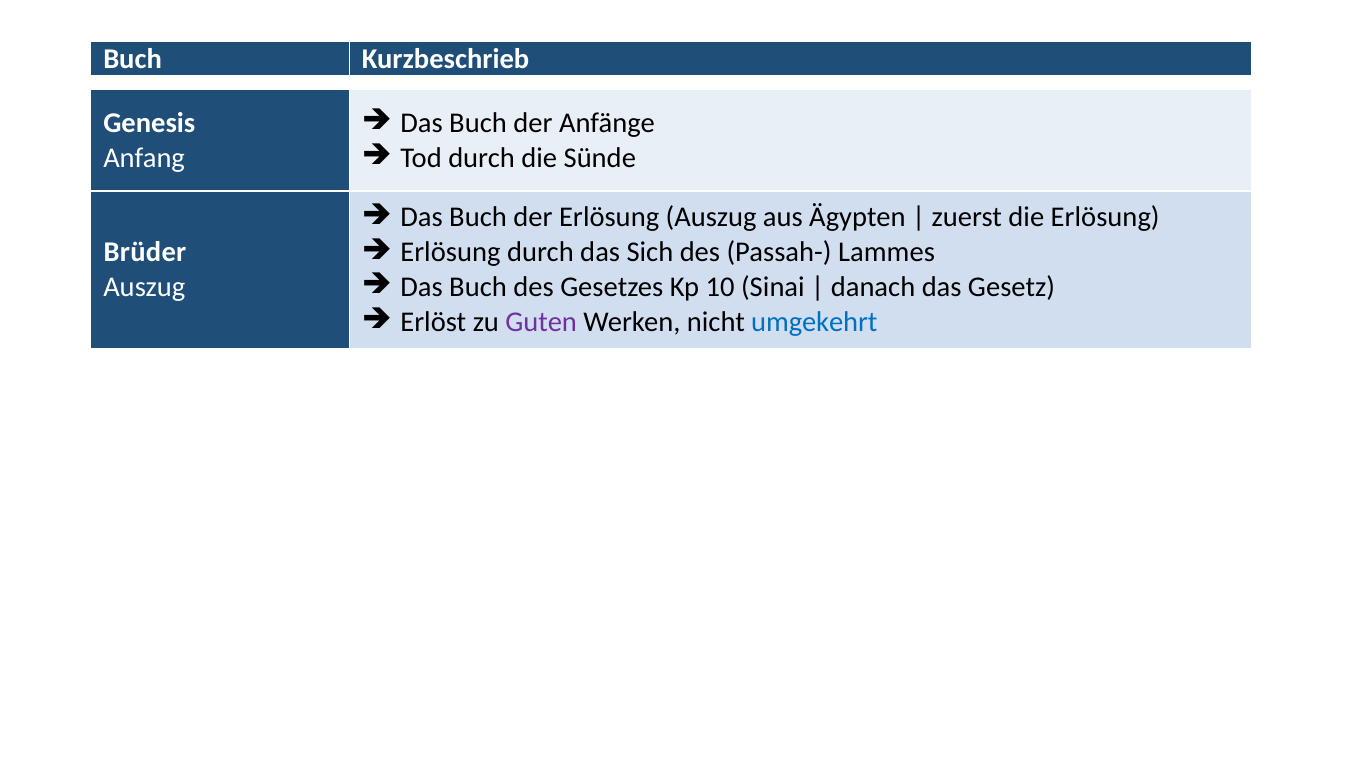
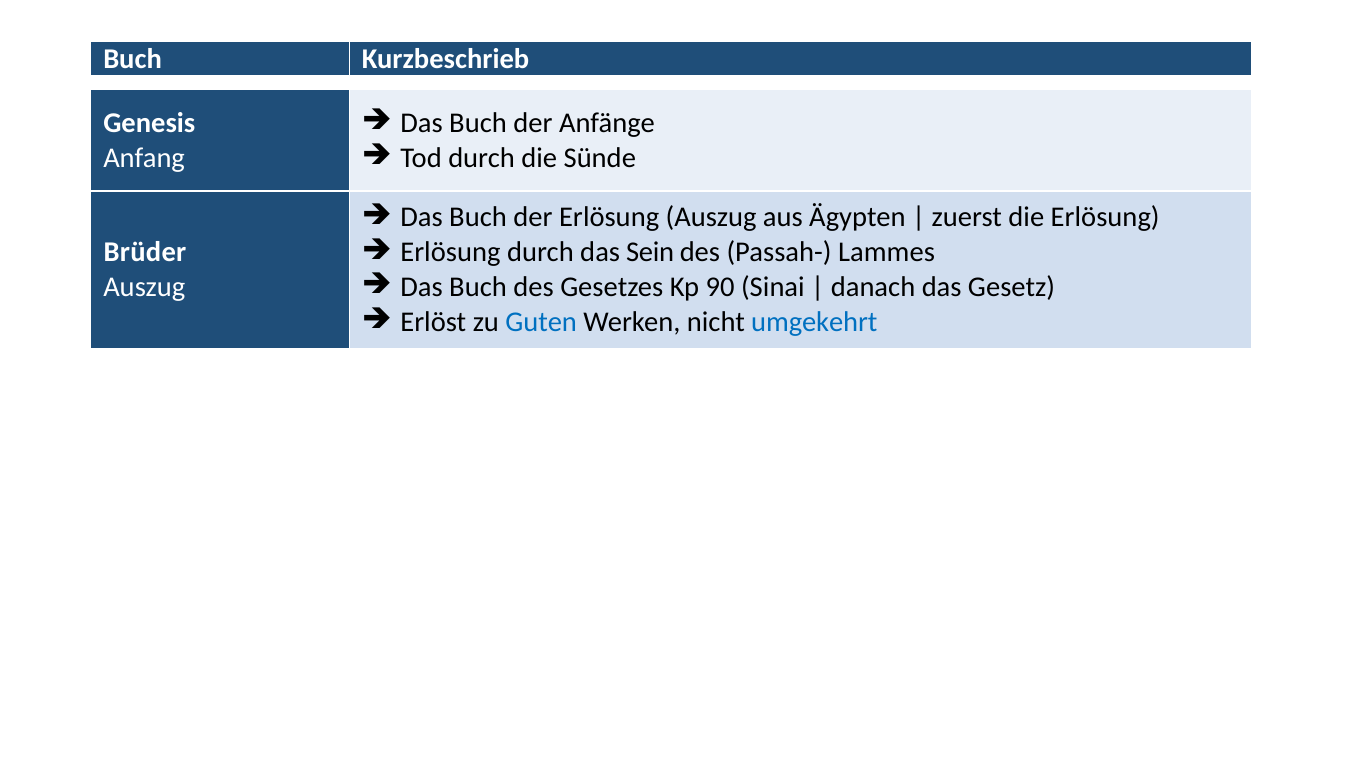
Sich: Sich -> Sein
10: 10 -> 90
Guten colour: purple -> blue
